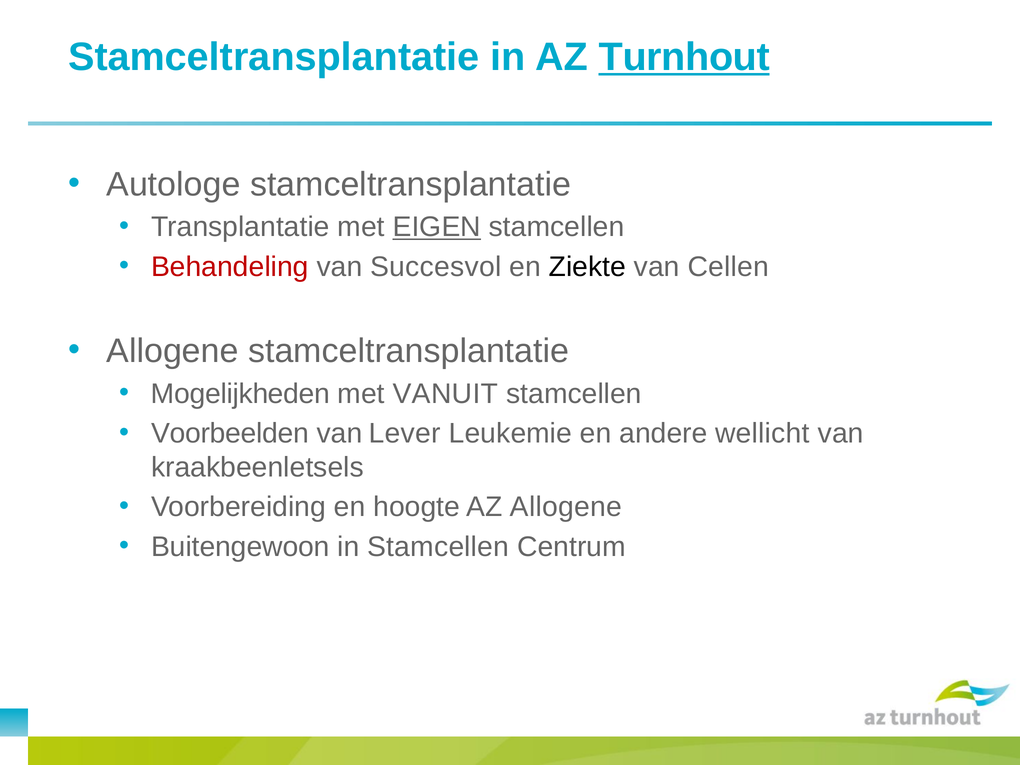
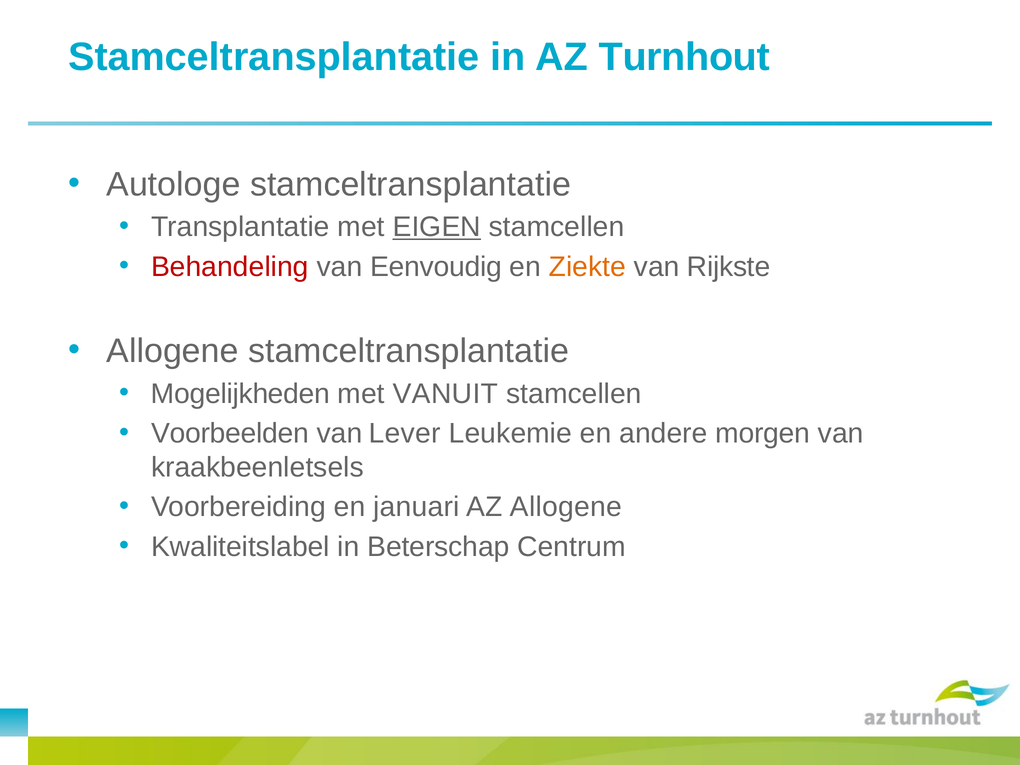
Turnhout underline: present -> none
Succesvol: Succesvol -> Eenvoudig
Ziekte colour: black -> orange
Cellen: Cellen -> Rijkste
wellicht: wellicht -> morgen
hoogte: hoogte -> januari
Buitengewoon: Buitengewoon -> Kwaliteitslabel
in Stamcellen: Stamcellen -> Beterschap
